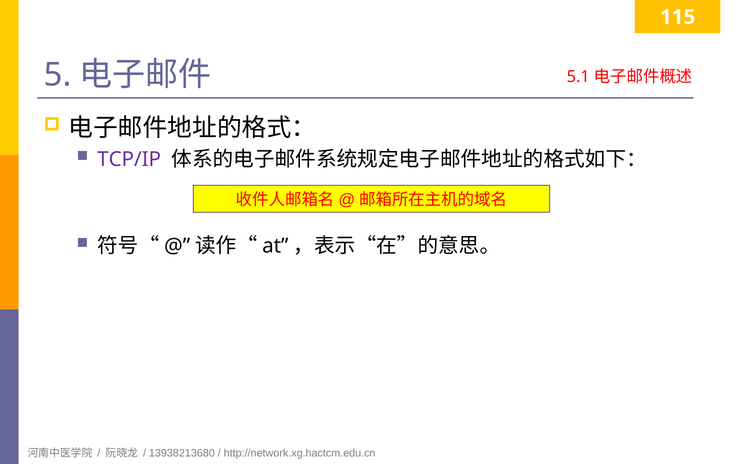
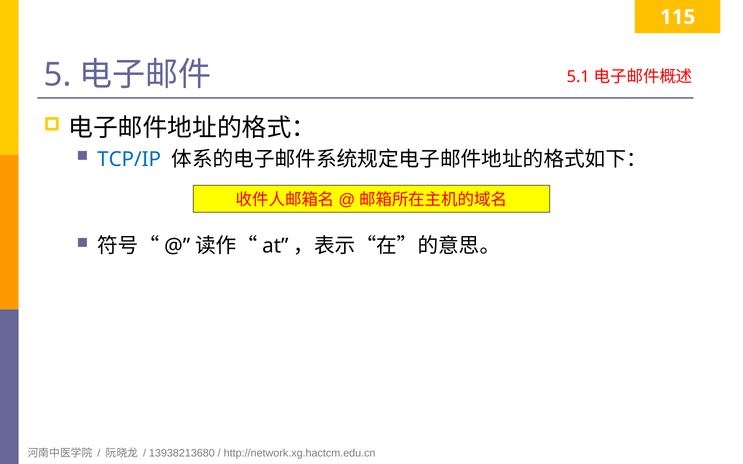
TCP/IP colour: purple -> blue
